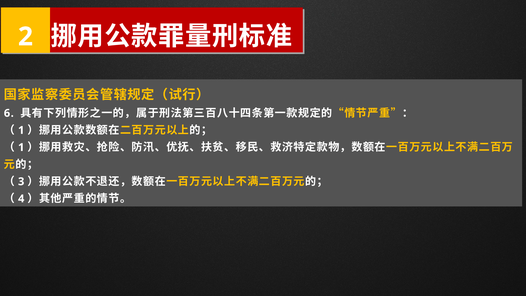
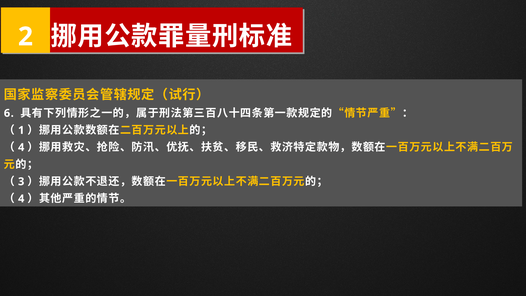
1 at (21, 147): 1 -> 4
